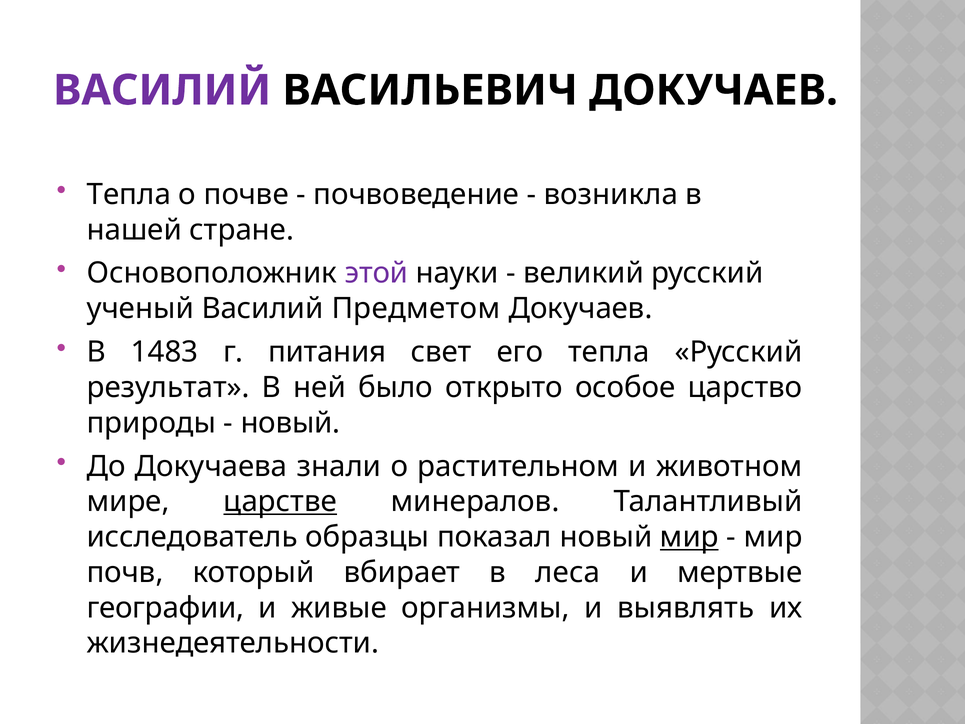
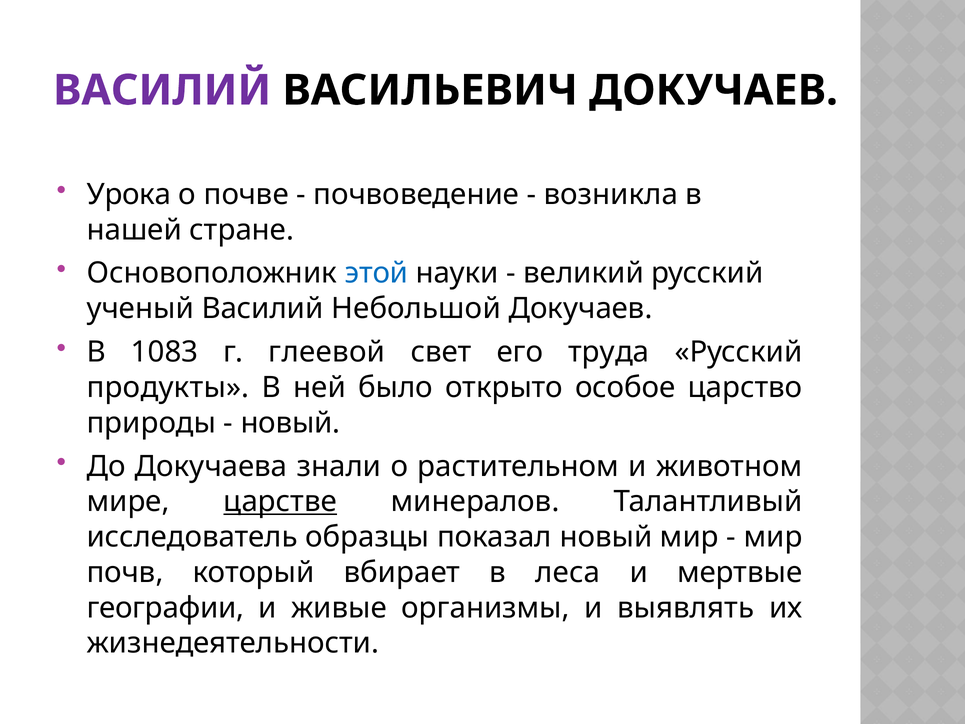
Тепла at (129, 194): Тепла -> Урока
этой colour: purple -> blue
Предметом: Предметом -> Небольшой
1483: 1483 -> 1083
питания: питания -> глеевой
его тепла: тепла -> труда
результат: результат -> продукты
мир at (689, 537) underline: present -> none
